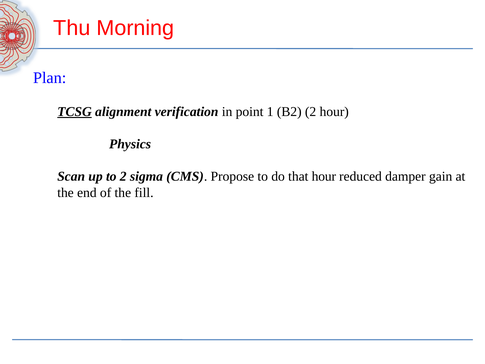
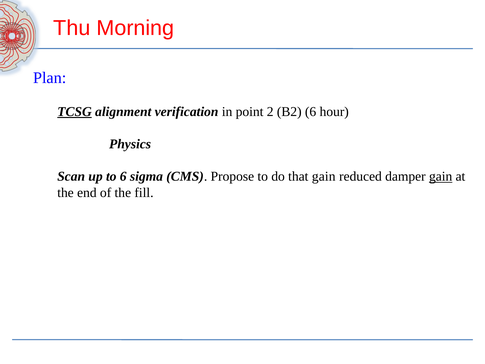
1: 1 -> 2
B2 2: 2 -> 6
to 2: 2 -> 6
that hour: hour -> gain
gain at (441, 176) underline: none -> present
